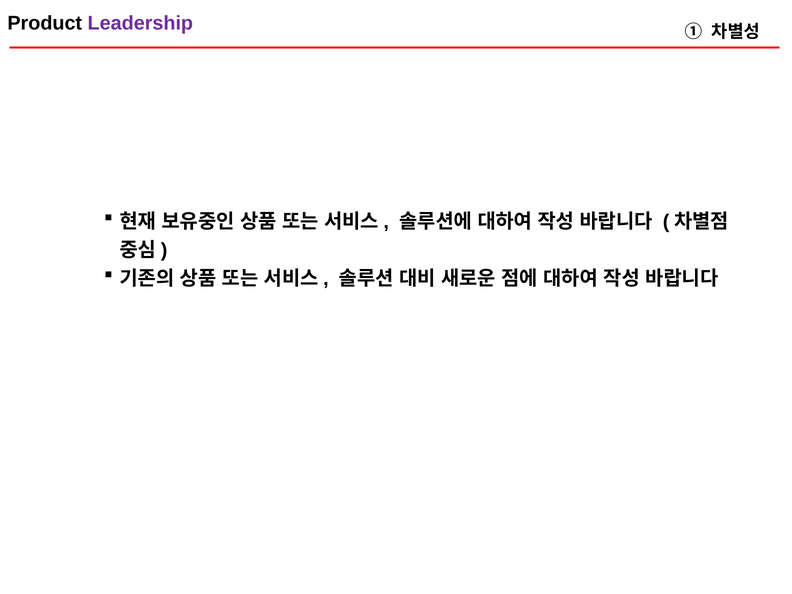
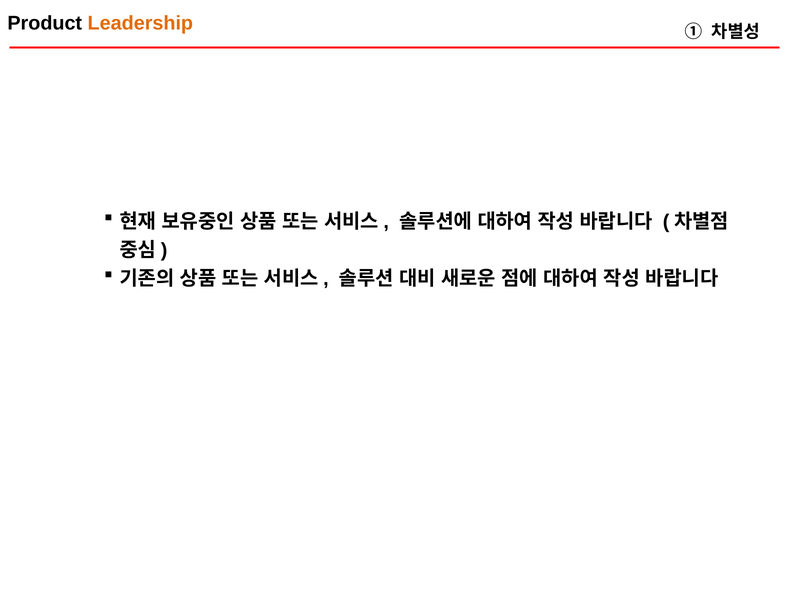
Leadership colour: purple -> orange
